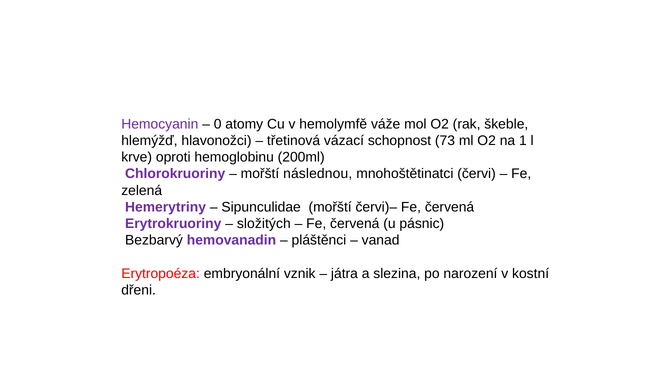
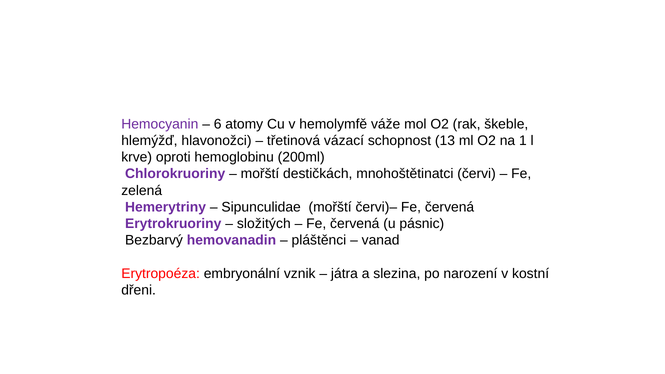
0: 0 -> 6
73: 73 -> 13
následnou: následnou -> destičkách
